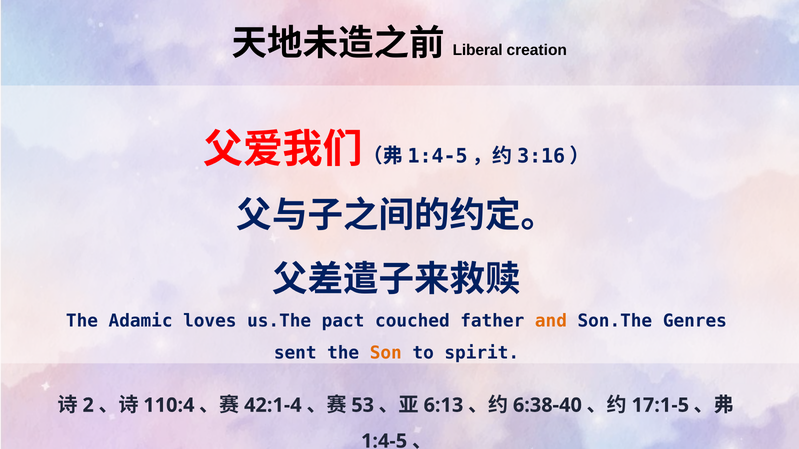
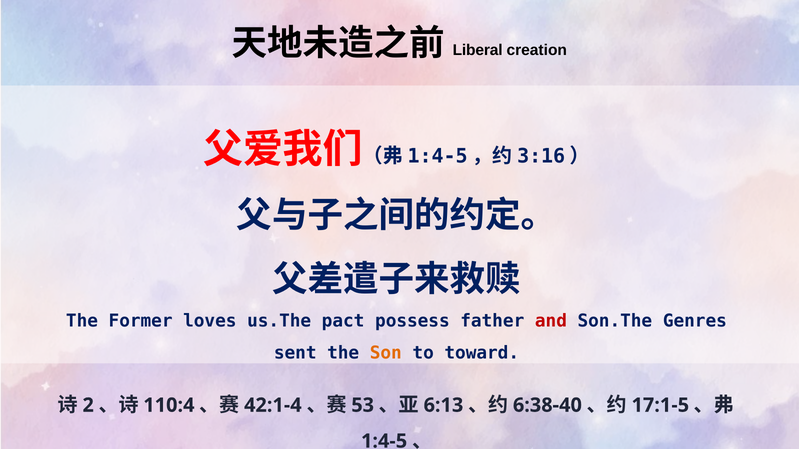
Adamic: Adamic -> Former
couched: couched -> possess
and colour: orange -> red
spirit: spirit -> toward
